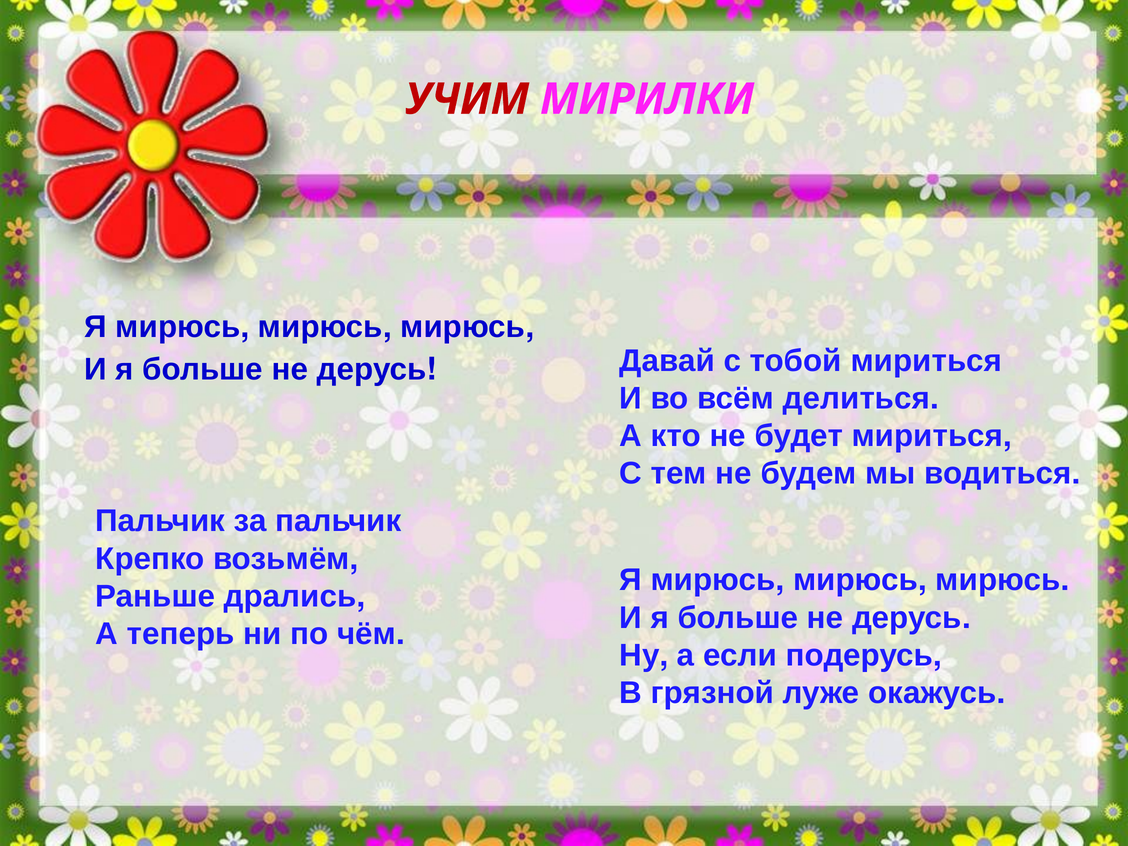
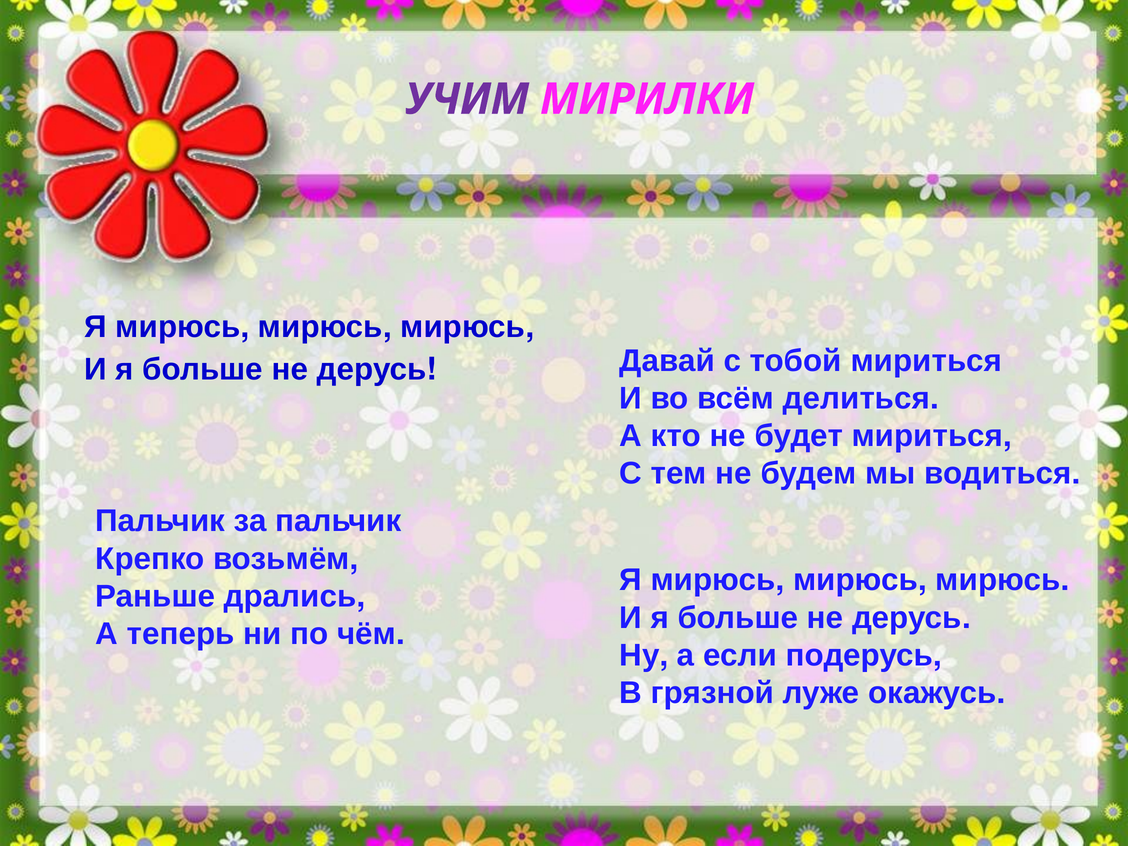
УЧИМ colour: red -> purple
